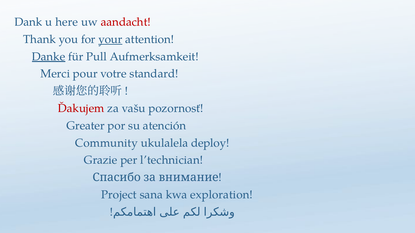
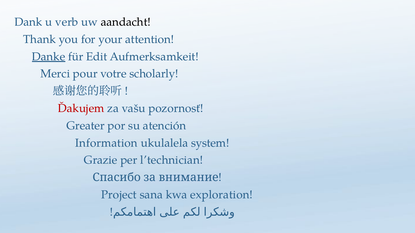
here: here -> verb
aandacht colour: red -> black
your underline: present -> none
Pull: Pull -> Edit
standard: standard -> scholarly
Community: Community -> Information
deploy: deploy -> system
